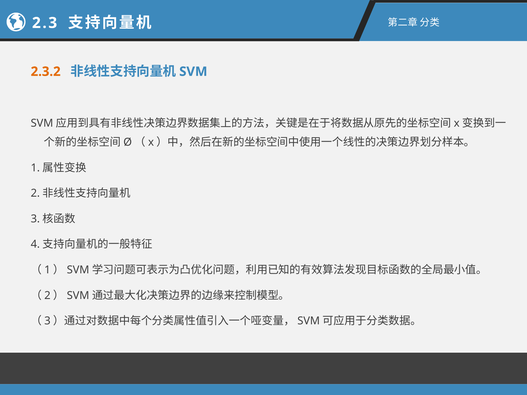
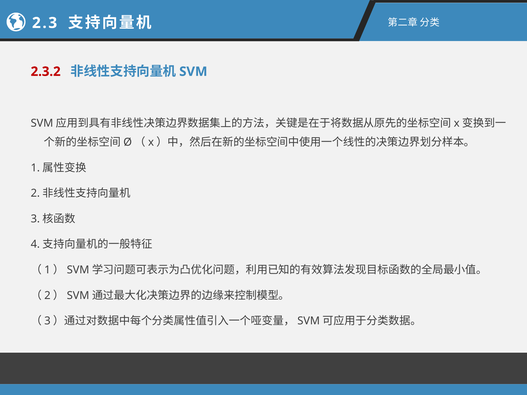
2.3.2 colour: orange -> red
